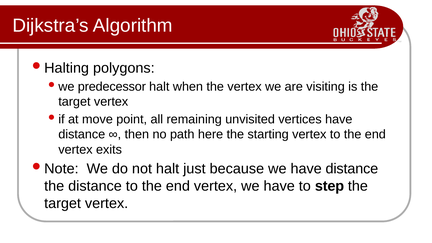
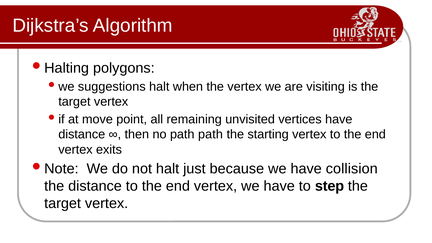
predecessor: predecessor -> suggestions
path here: here -> path
we have distance: distance -> collision
